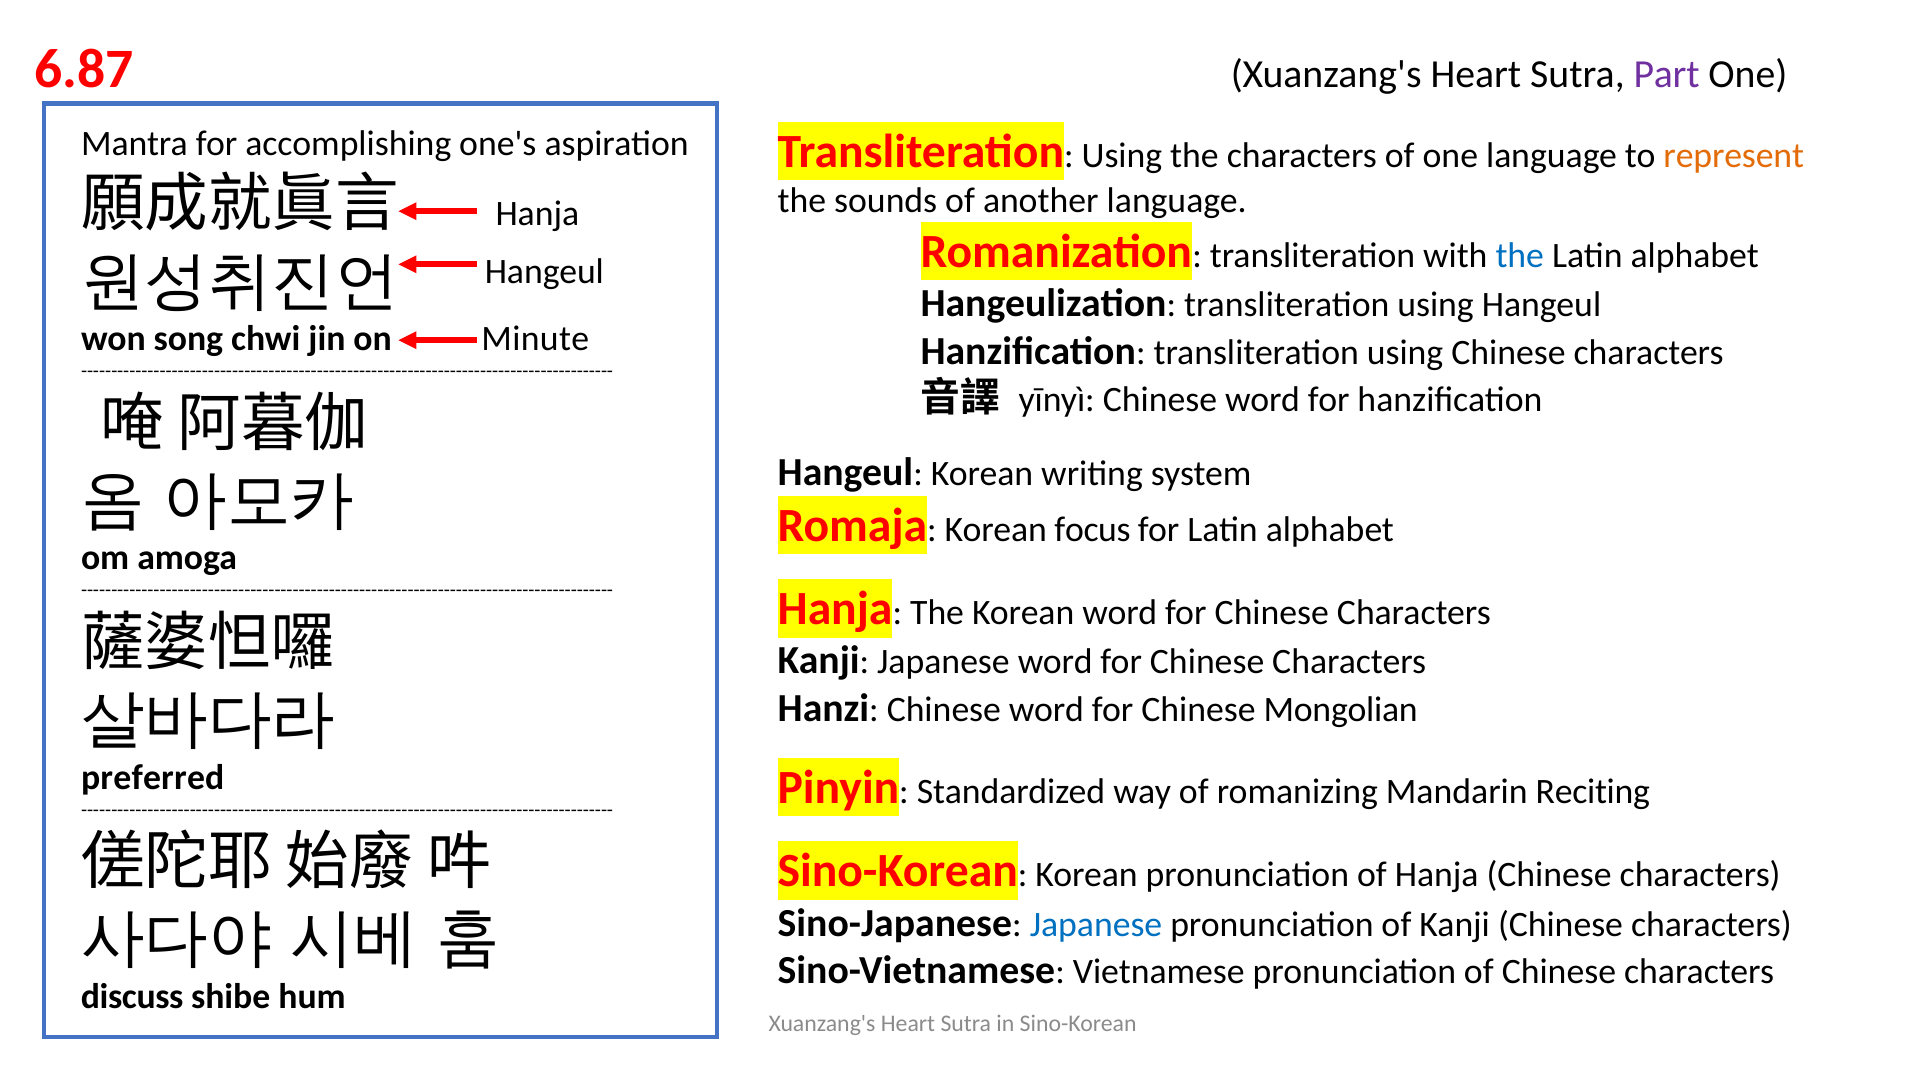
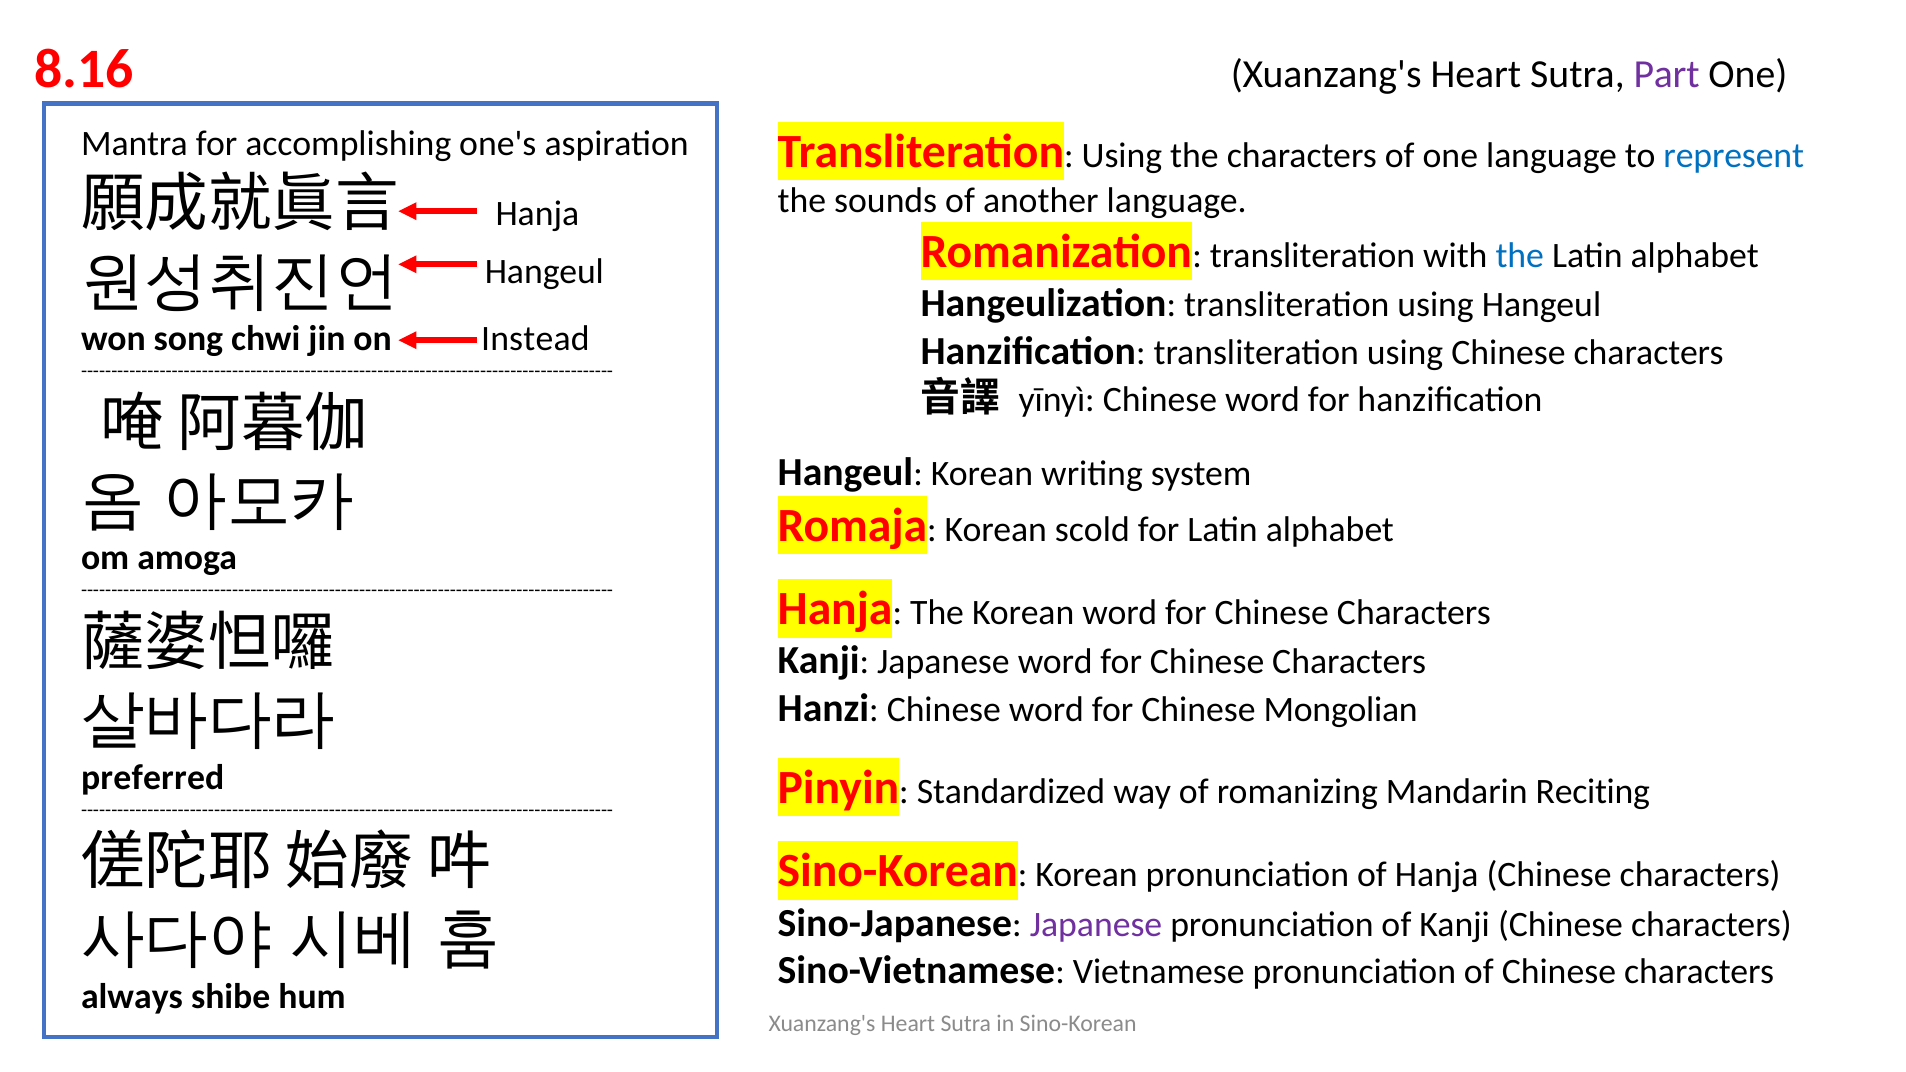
6.87: 6.87 -> 8.16
represent colour: orange -> blue
Minute: Minute -> Instead
focus: focus -> scold
Japanese at (1096, 924) colour: blue -> purple
discuss: discuss -> always
